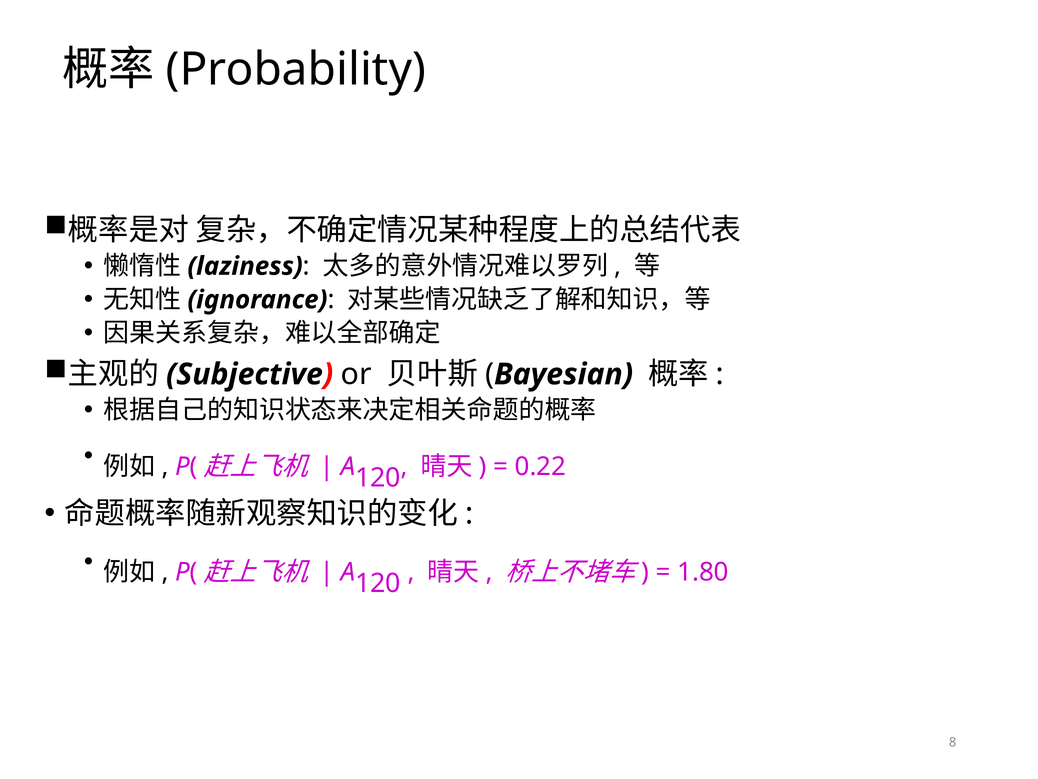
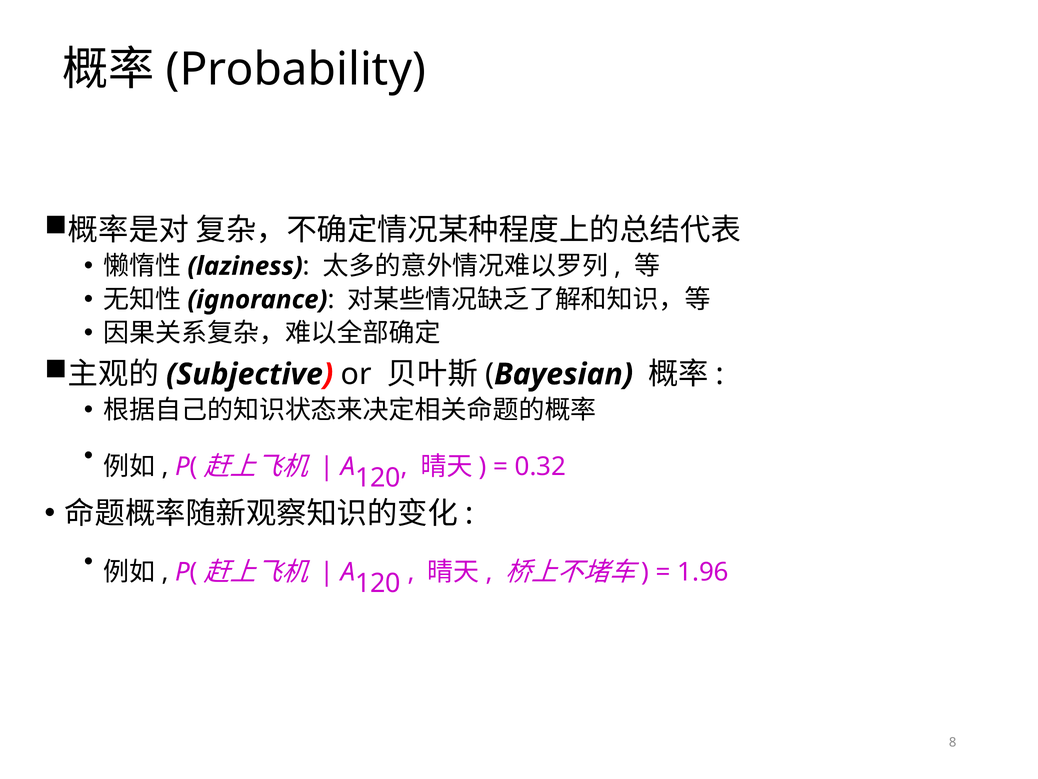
0.22: 0.22 -> 0.32
1.80: 1.80 -> 1.96
